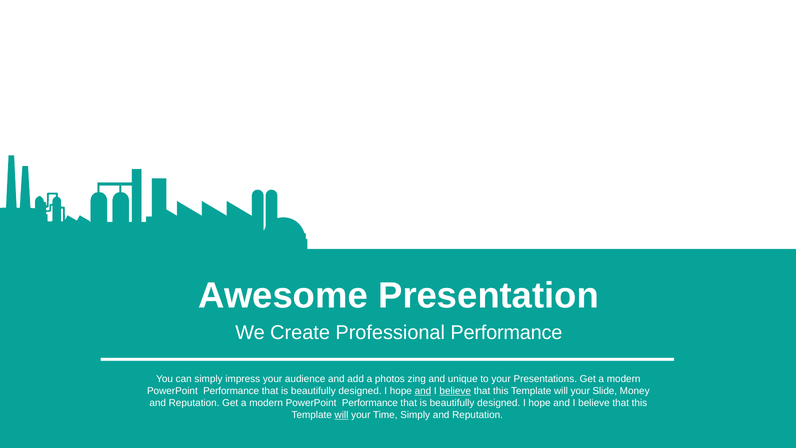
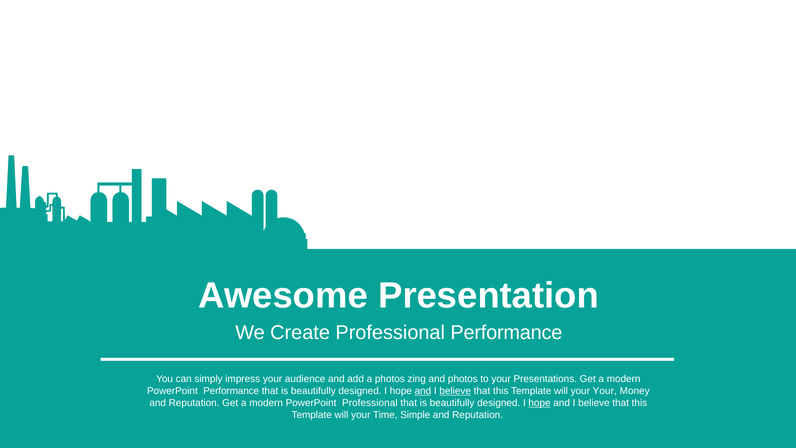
and unique: unique -> photos
your Slide: Slide -> Your
Performance at (370, 403): Performance -> Professional
hope at (540, 403) underline: none -> present
will at (342, 415) underline: present -> none
Time Simply: Simply -> Simple
